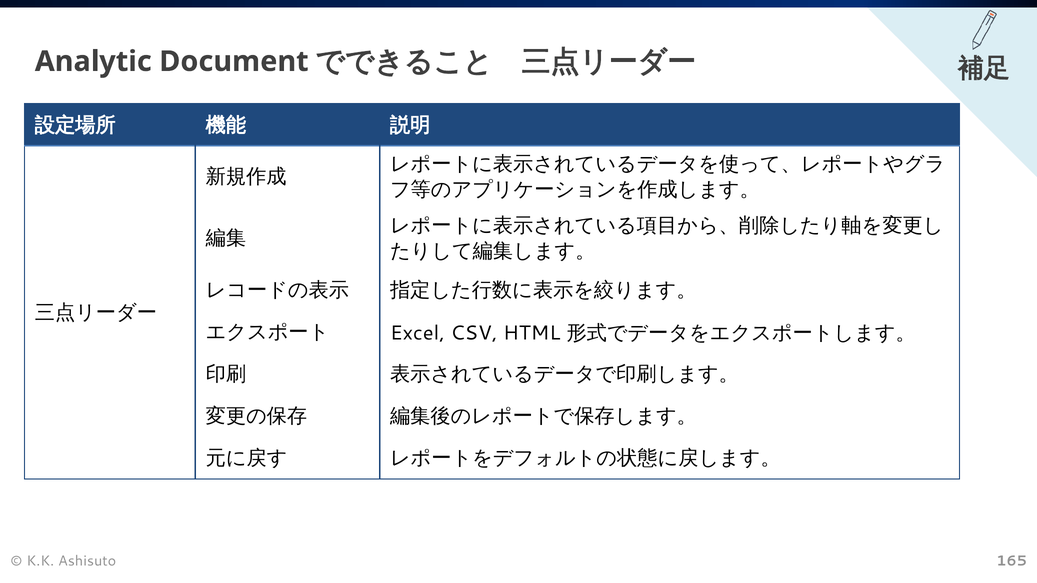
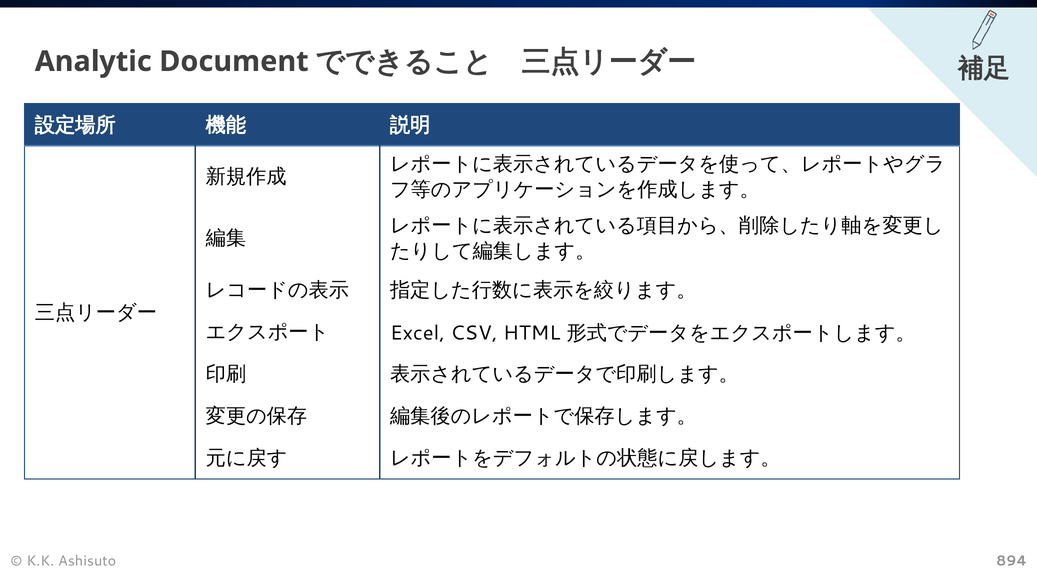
165: 165 -> 894
